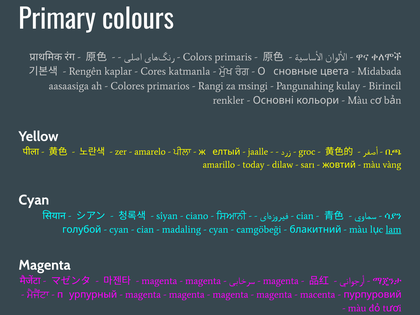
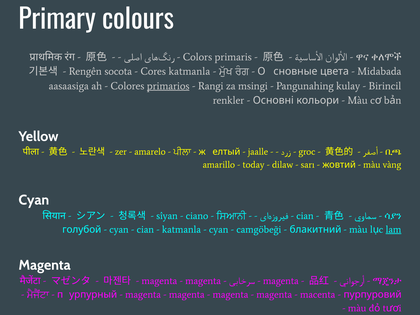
kaplar: kaplar -> socota
primarios underline: none -> present
madaling at (181, 229): madaling -> katmanla
